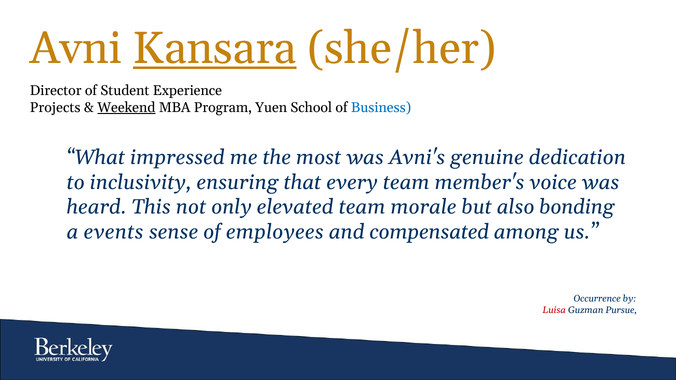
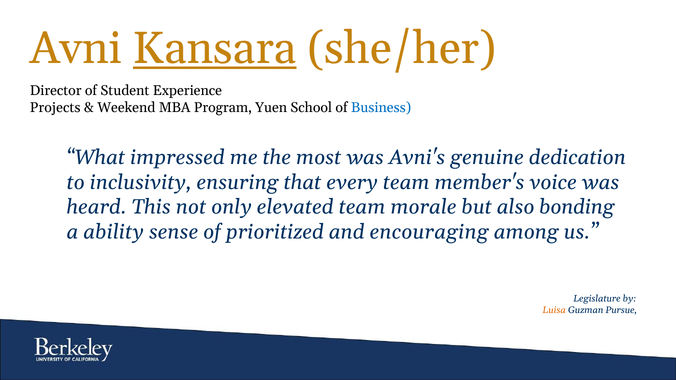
Weekend underline: present -> none
events: events -> ability
employees: employees -> prioritized
compensated: compensated -> encouraging
Occurrence: Occurrence -> Legislature
Luisa colour: red -> orange
